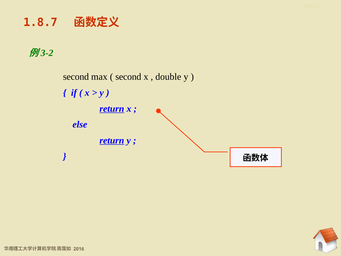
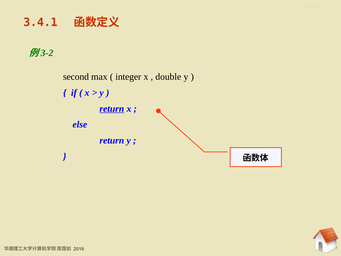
1.8.7: 1.8.7 -> 3.4.1
second at (128, 77): second -> integer
return at (112, 140) underline: present -> none
